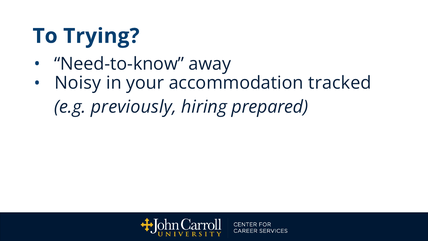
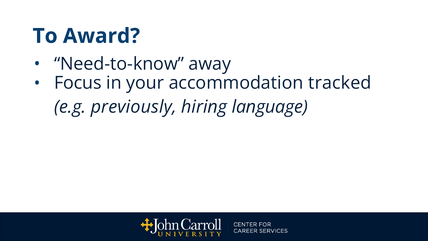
Trying: Trying -> Award
Noisy: Noisy -> Focus
prepared: prepared -> language
